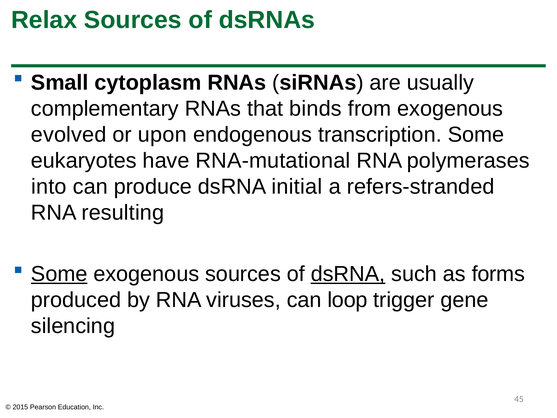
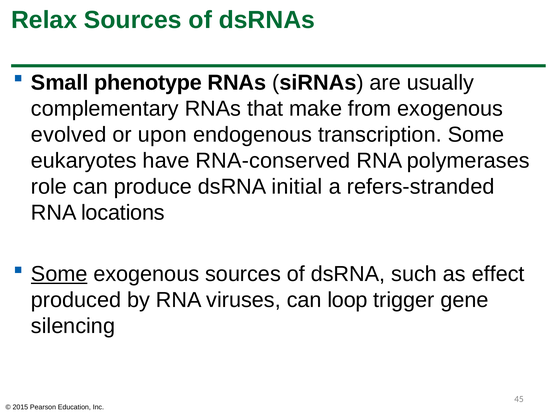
cytoplasm: cytoplasm -> phenotype
binds: binds -> make
RNA-mutational: RNA-mutational -> RNA-conserved
into: into -> role
resulting: resulting -> locations
dsRNA at (348, 274) underline: present -> none
forms: forms -> effect
